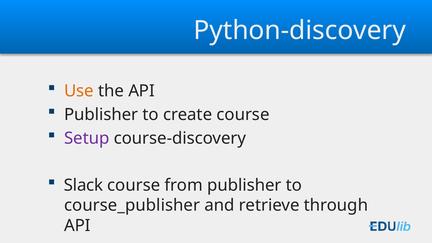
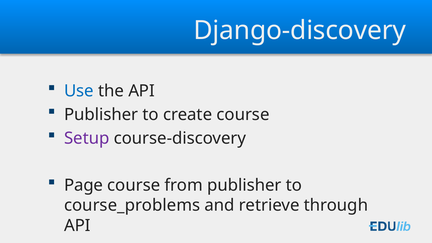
Python-discovery: Python-discovery -> Django-discovery
Use colour: orange -> blue
Slack: Slack -> Page
course_publisher: course_publisher -> course_problems
